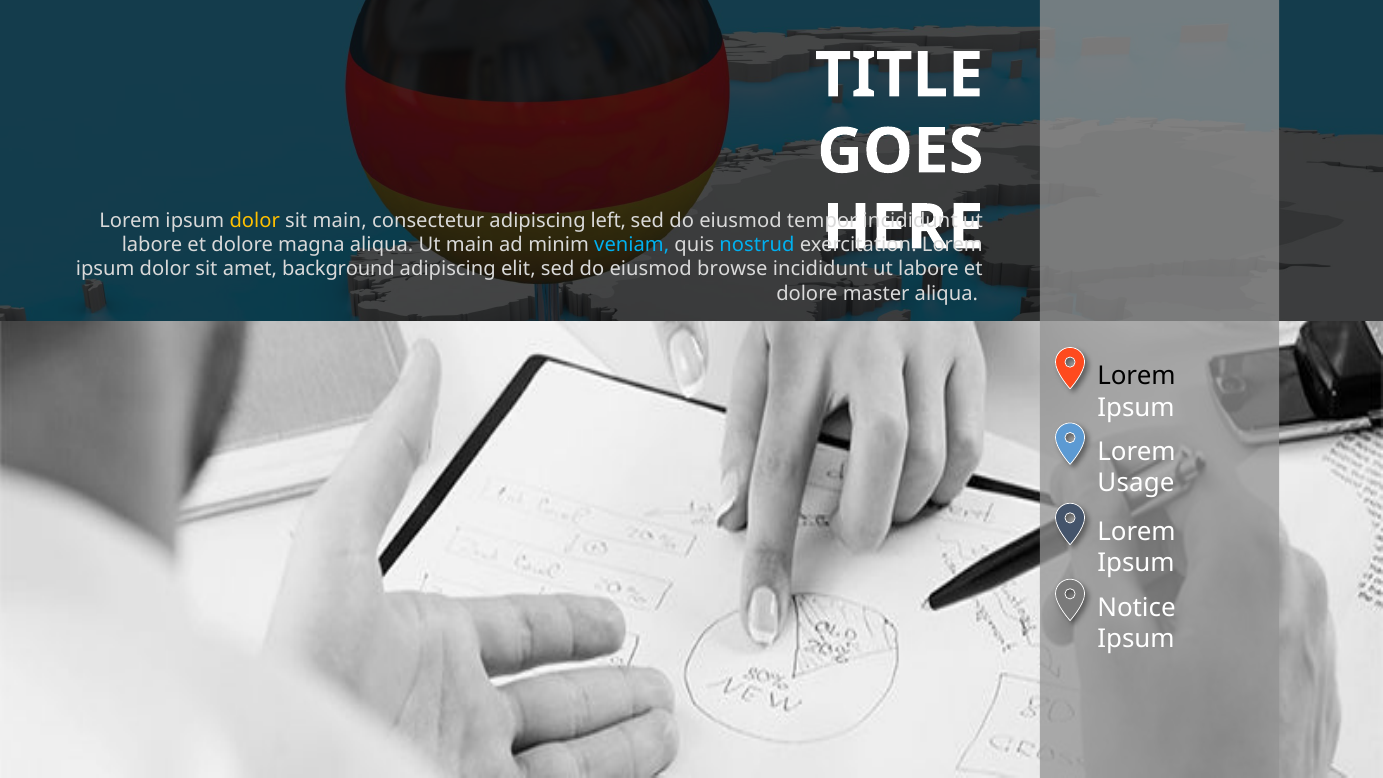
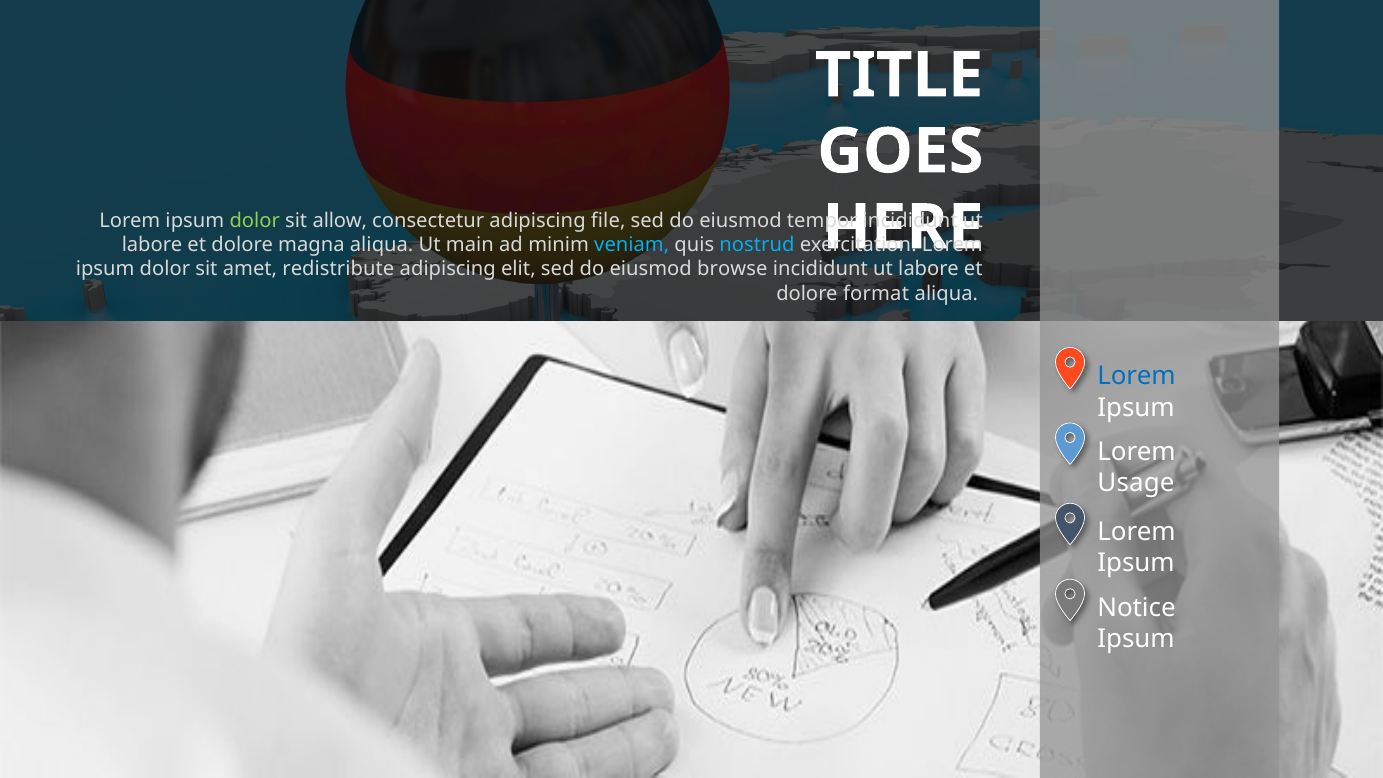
dolor at (255, 221) colour: yellow -> light green
sit main: main -> allow
left: left -> file
background: background -> redistribute
master: master -> format
Lorem at (1137, 376) colour: black -> blue
